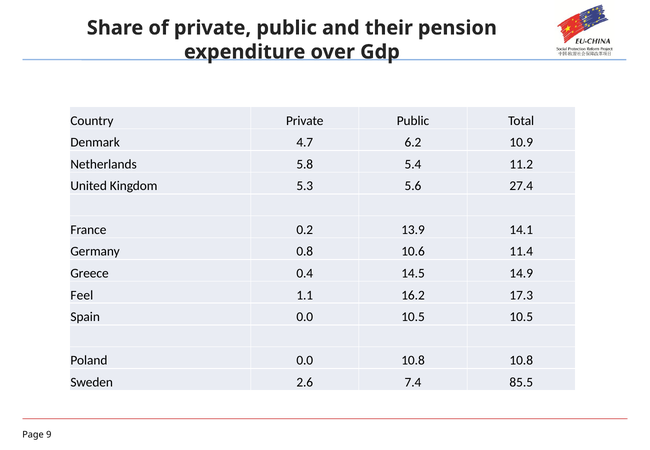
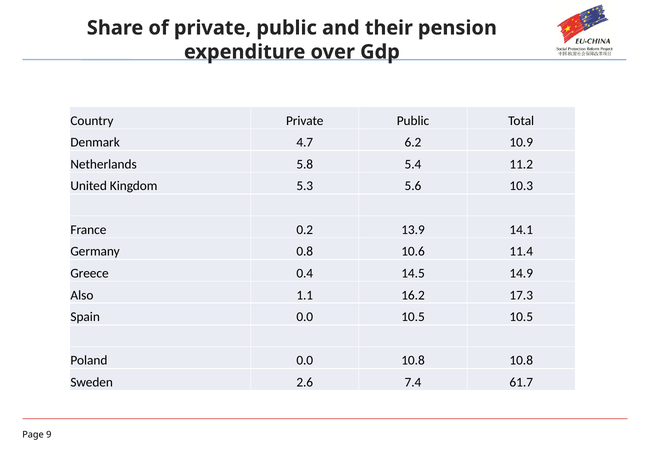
27.4: 27.4 -> 10.3
Feel: Feel -> Also
85.5: 85.5 -> 61.7
